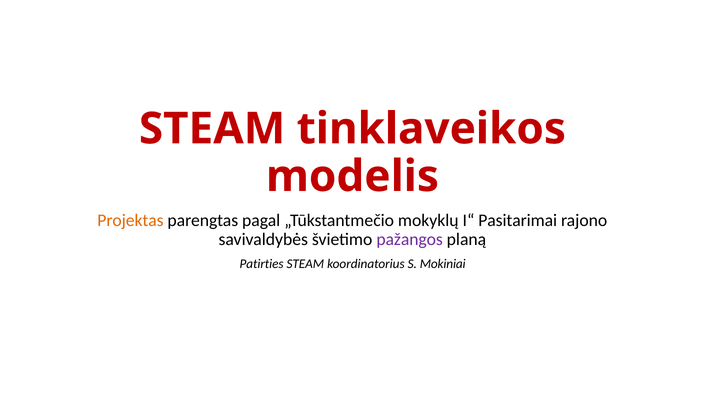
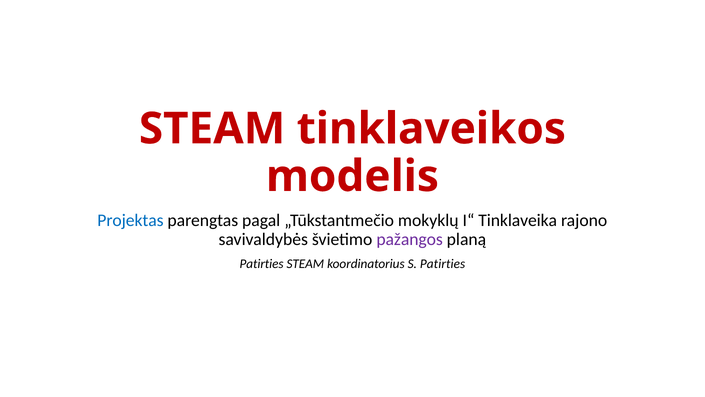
Projektas colour: orange -> blue
Pasitarimai: Pasitarimai -> Tinklaveika
S Mokiniai: Mokiniai -> Patirties
